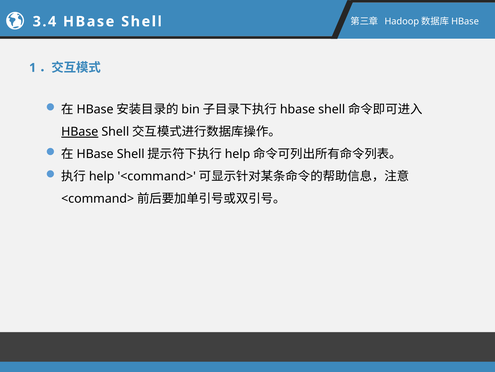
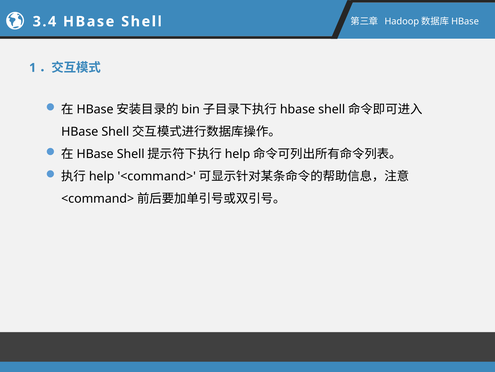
HBase at (80, 132) underline: present -> none
